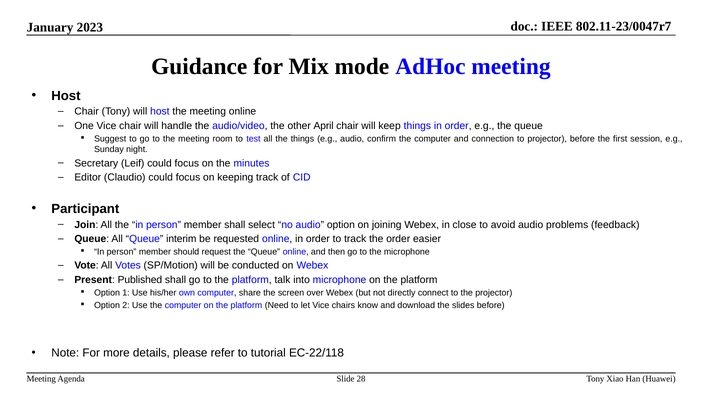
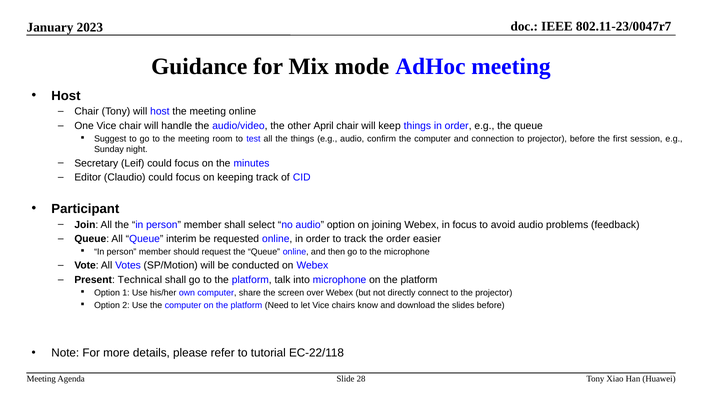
in close: close -> focus
Published: Published -> Technical
